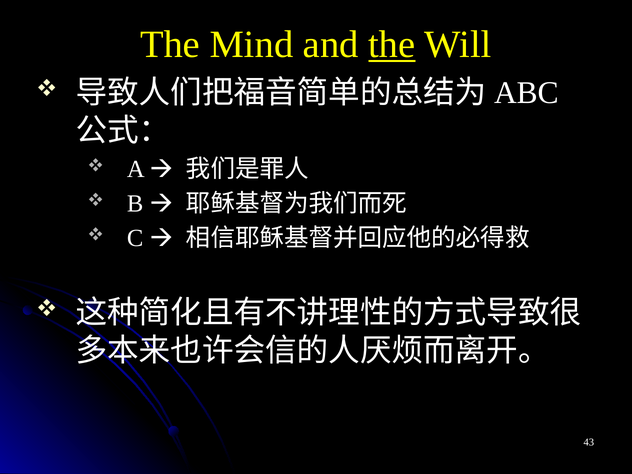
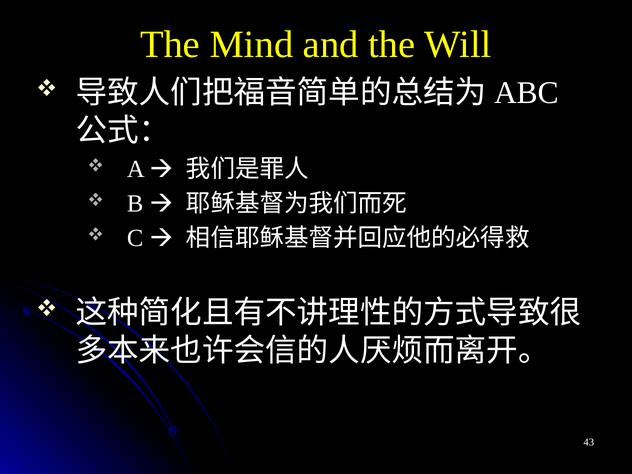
the at (392, 44) underline: present -> none
